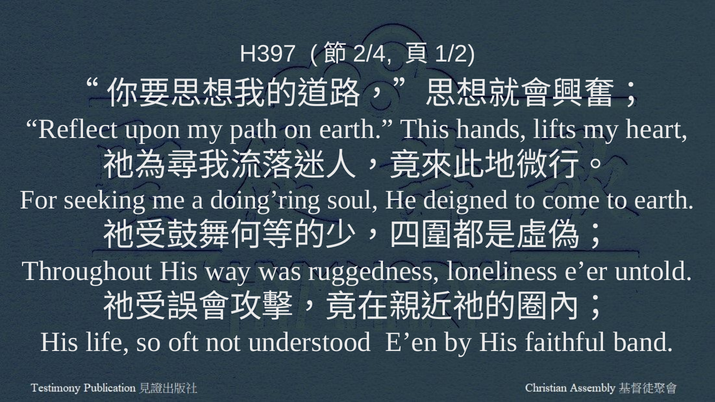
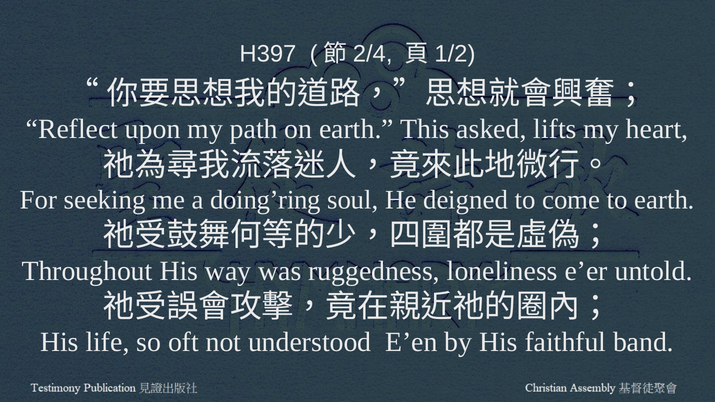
hands: hands -> asked
